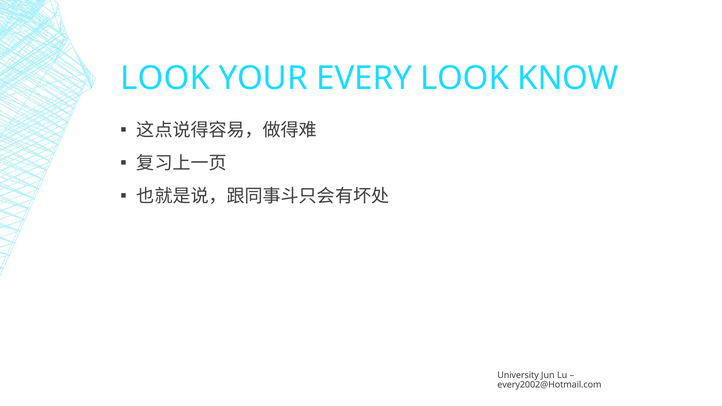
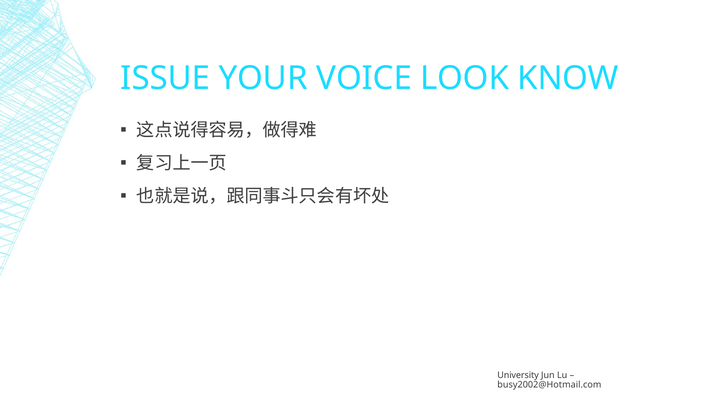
LOOK at (165, 79): LOOK -> ISSUE
EVERY: EVERY -> VOICE
every2002@Hotmail.com: every2002@Hotmail.com -> busy2002@Hotmail.com
